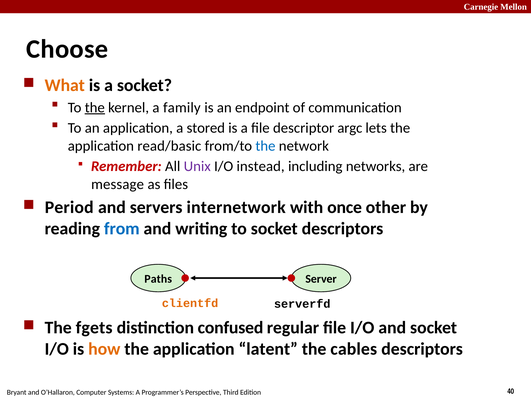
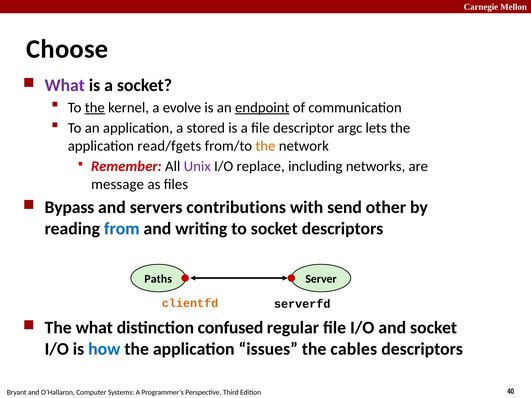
What at (65, 85) colour: orange -> purple
family: family -> evolve
endpoint underline: none -> present
read/basic: read/basic -> read/fgets
the at (265, 146) colour: blue -> orange
instead: instead -> replace
Period: Period -> Bypass
internetwork: internetwork -> contributions
once: once -> send
The fgets: fgets -> what
how colour: orange -> blue
latent: latent -> issues
